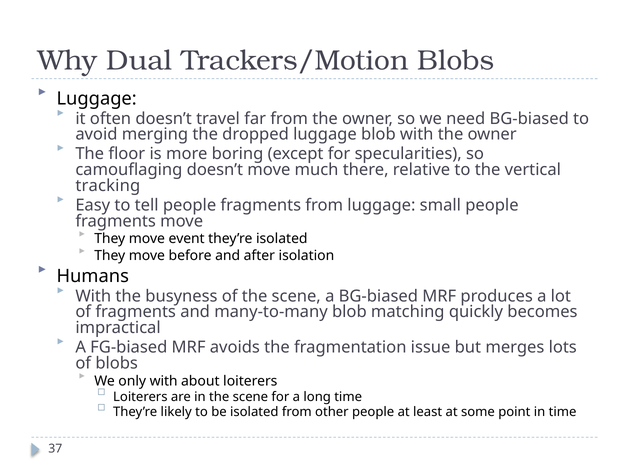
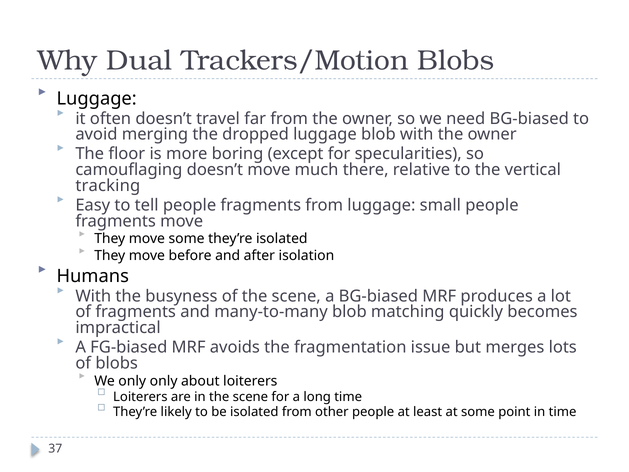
move event: event -> some
only with: with -> only
